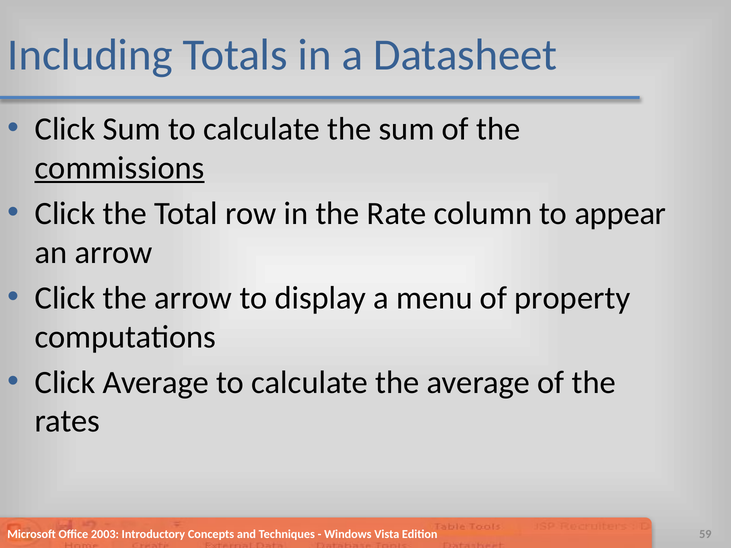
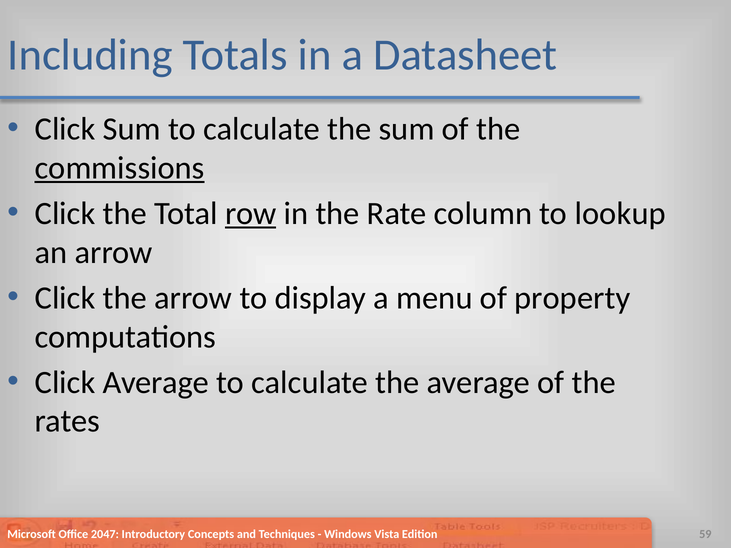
row underline: none -> present
appear: appear -> lookup
2003: 2003 -> 2047
